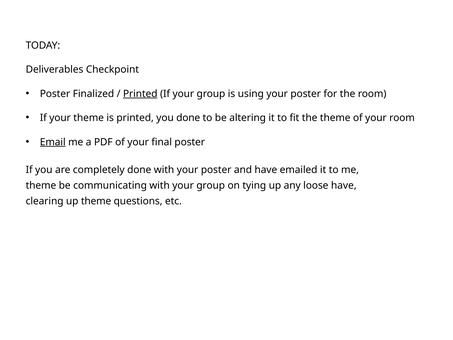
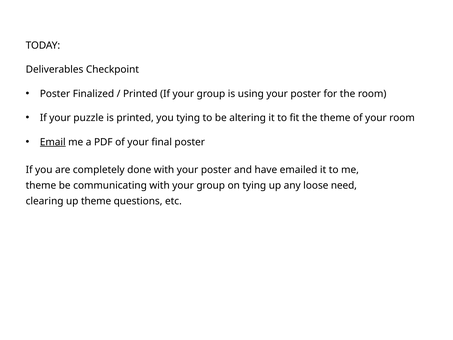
Printed at (140, 94) underline: present -> none
your theme: theme -> puzzle
you done: done -> tying
loose have: have -> need
